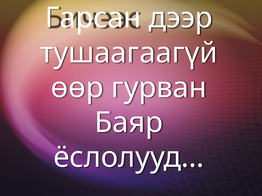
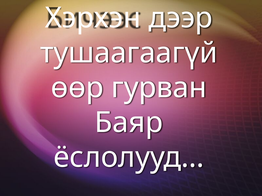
Гарсан: Гарсан -> Хэрхэн
